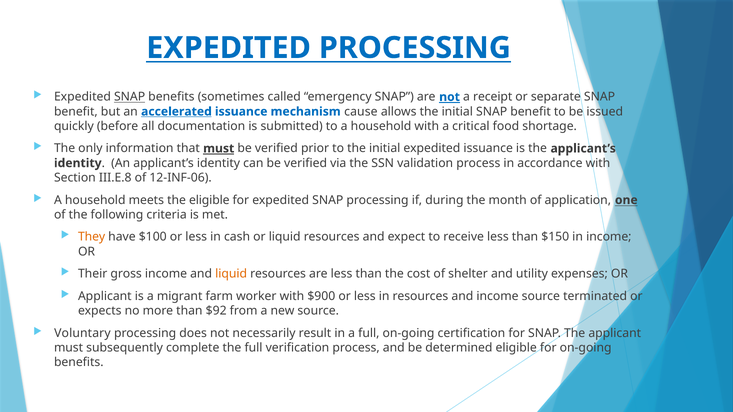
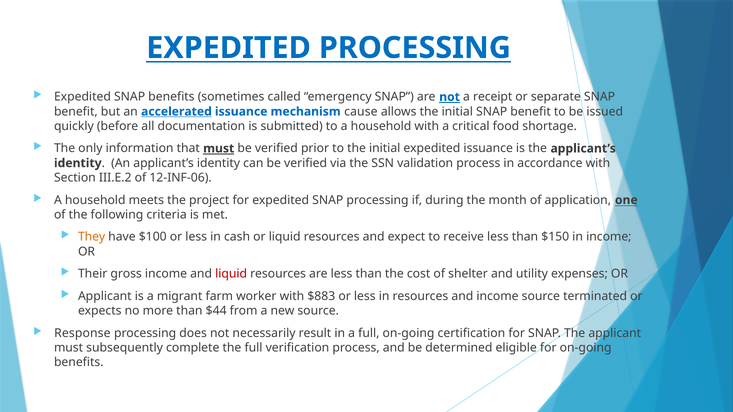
SNAP at (130, 97) underline: present -> none
III.E.8: III.E.8 -> III.E.2
the eligible: eligible -> project
liquid at (231, 274) colour: orange -> red
$900: $900 -> $883
$92: $92 -> $44
Voluntary: Voluntary -> Response
